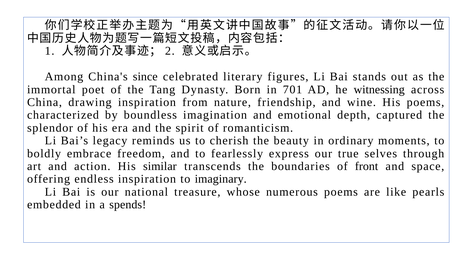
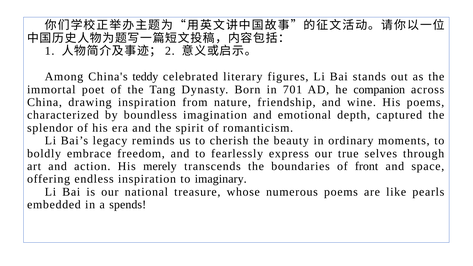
since: since -> teddy
witnessing: witnessing -> companion
similar: similar -> merely
